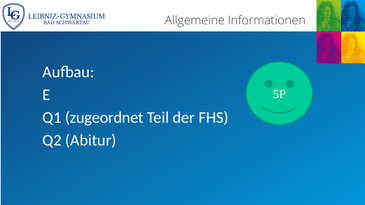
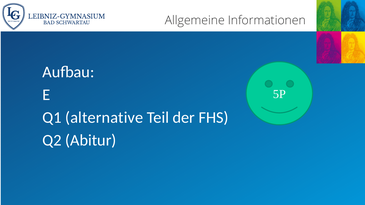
zugeordnet: zugeordnet -> alternative
